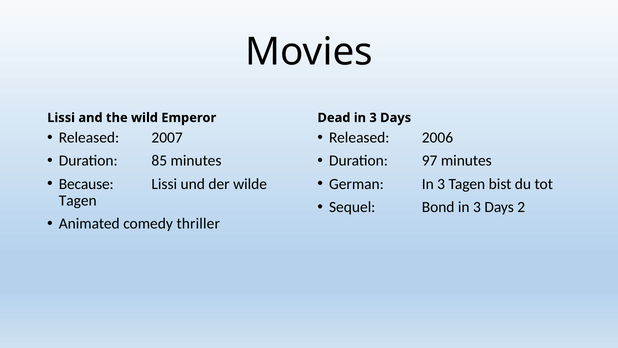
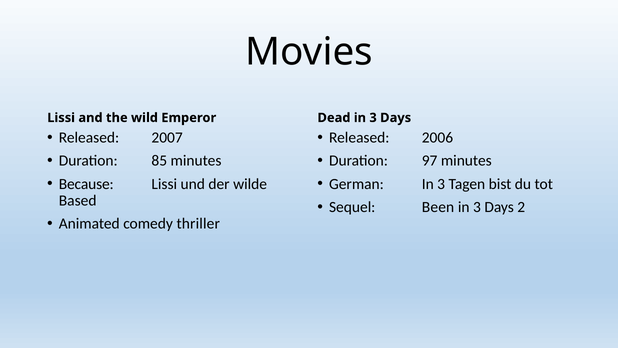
Tagen at (78, 200): Tagen -> Based
Bond: Bond -> Been
